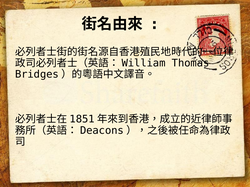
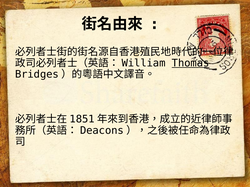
Thomas underline: none -> present
